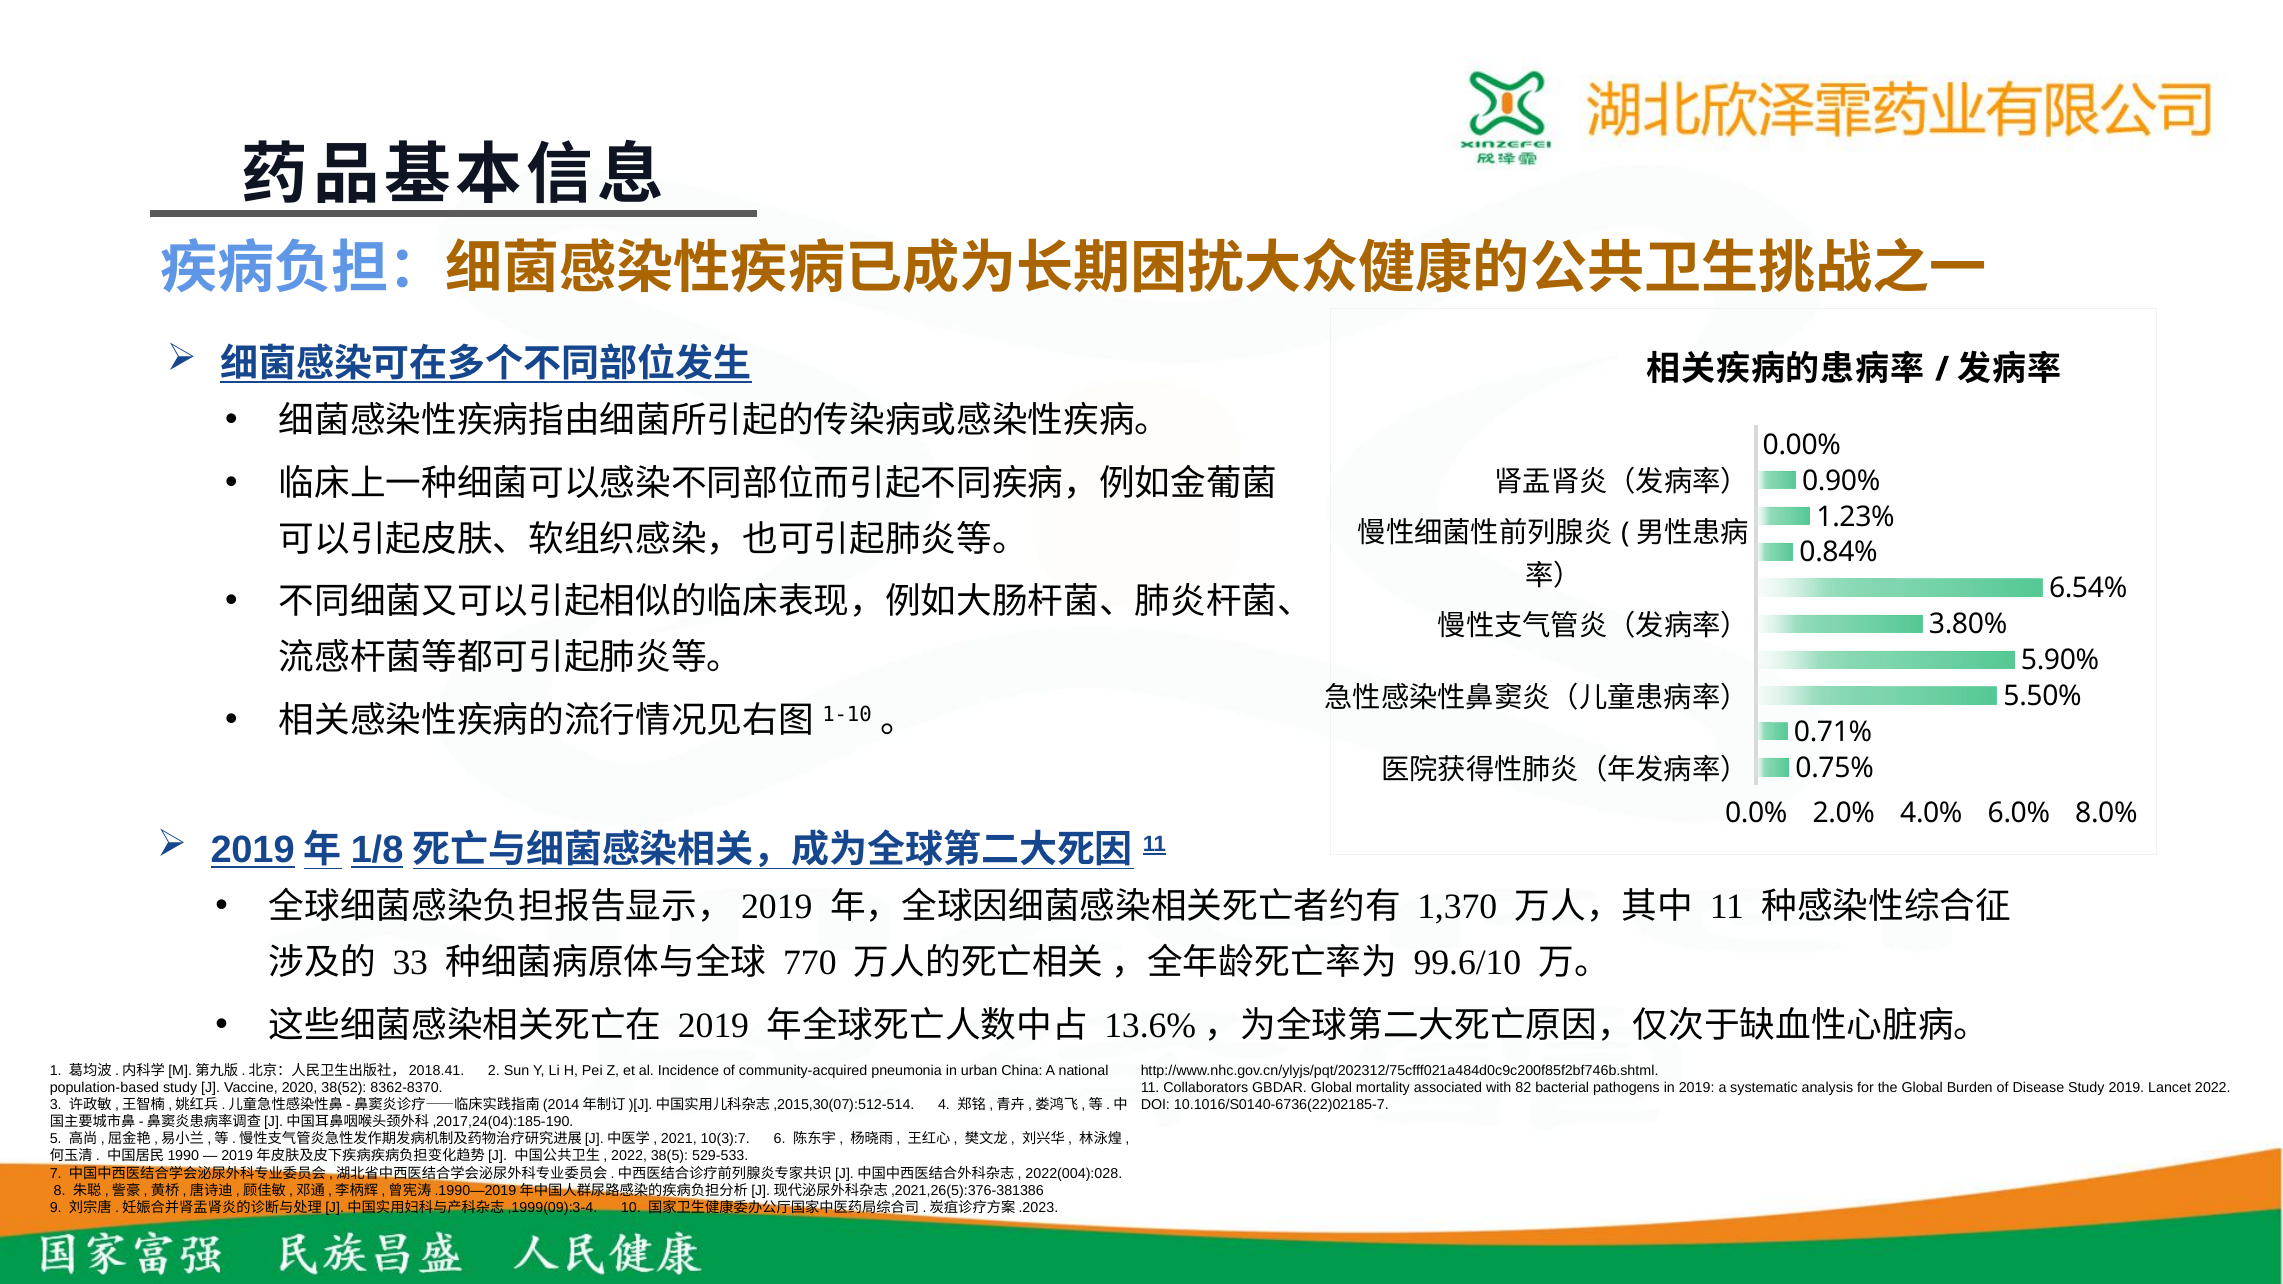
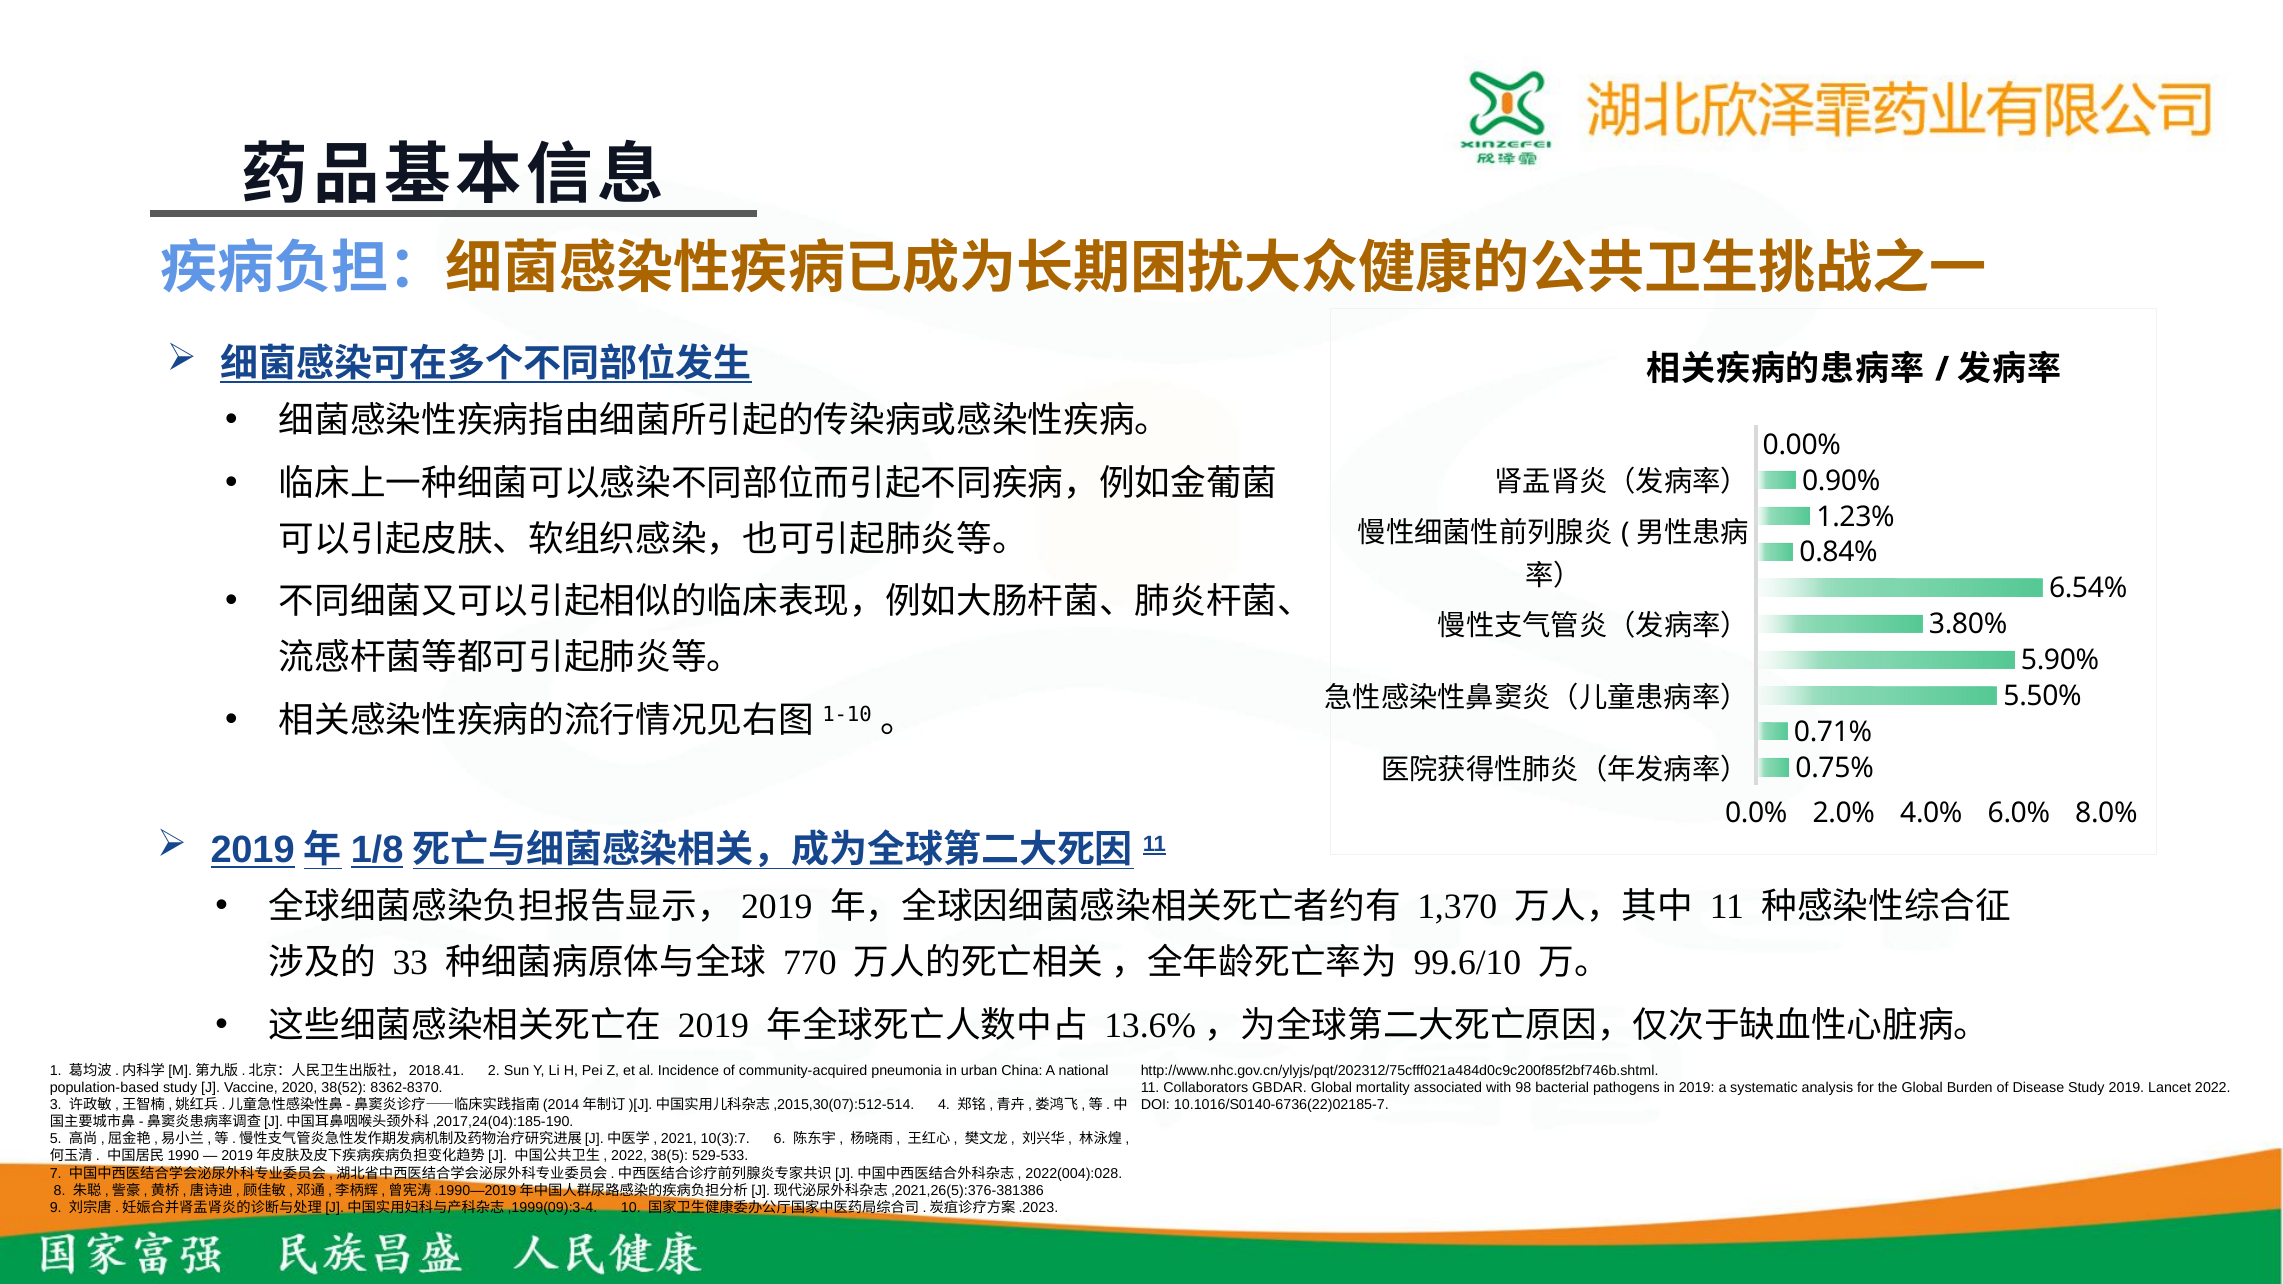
82: 82 -> 98
